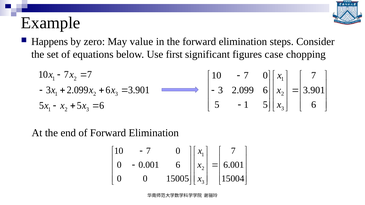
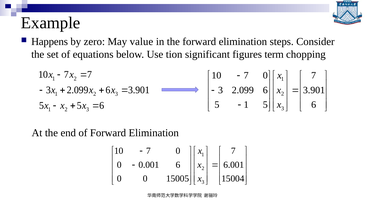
first: first -> tion
case: case -> term
